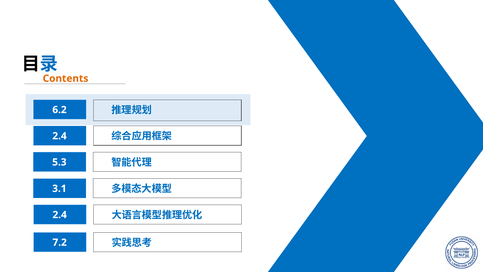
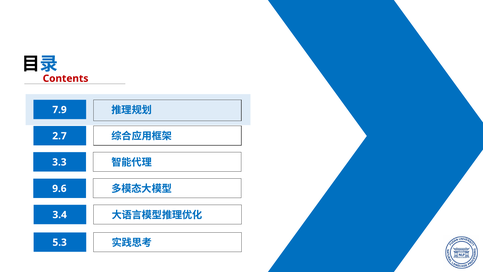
Contents colour: orange -> red
6.2: 6.2 -> 7.9
2.4 at (60, 136): 2.4 -> 2.7
5.3: 5.3 -> 3.3
3.1: 3.1 -> 9.6
2.4 at (60, 215): 2.4 -> 3.4
7.2: 7.2 -> 5.3
